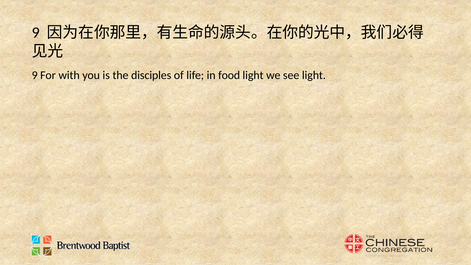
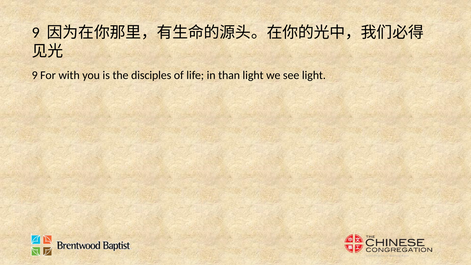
food: food -> than
